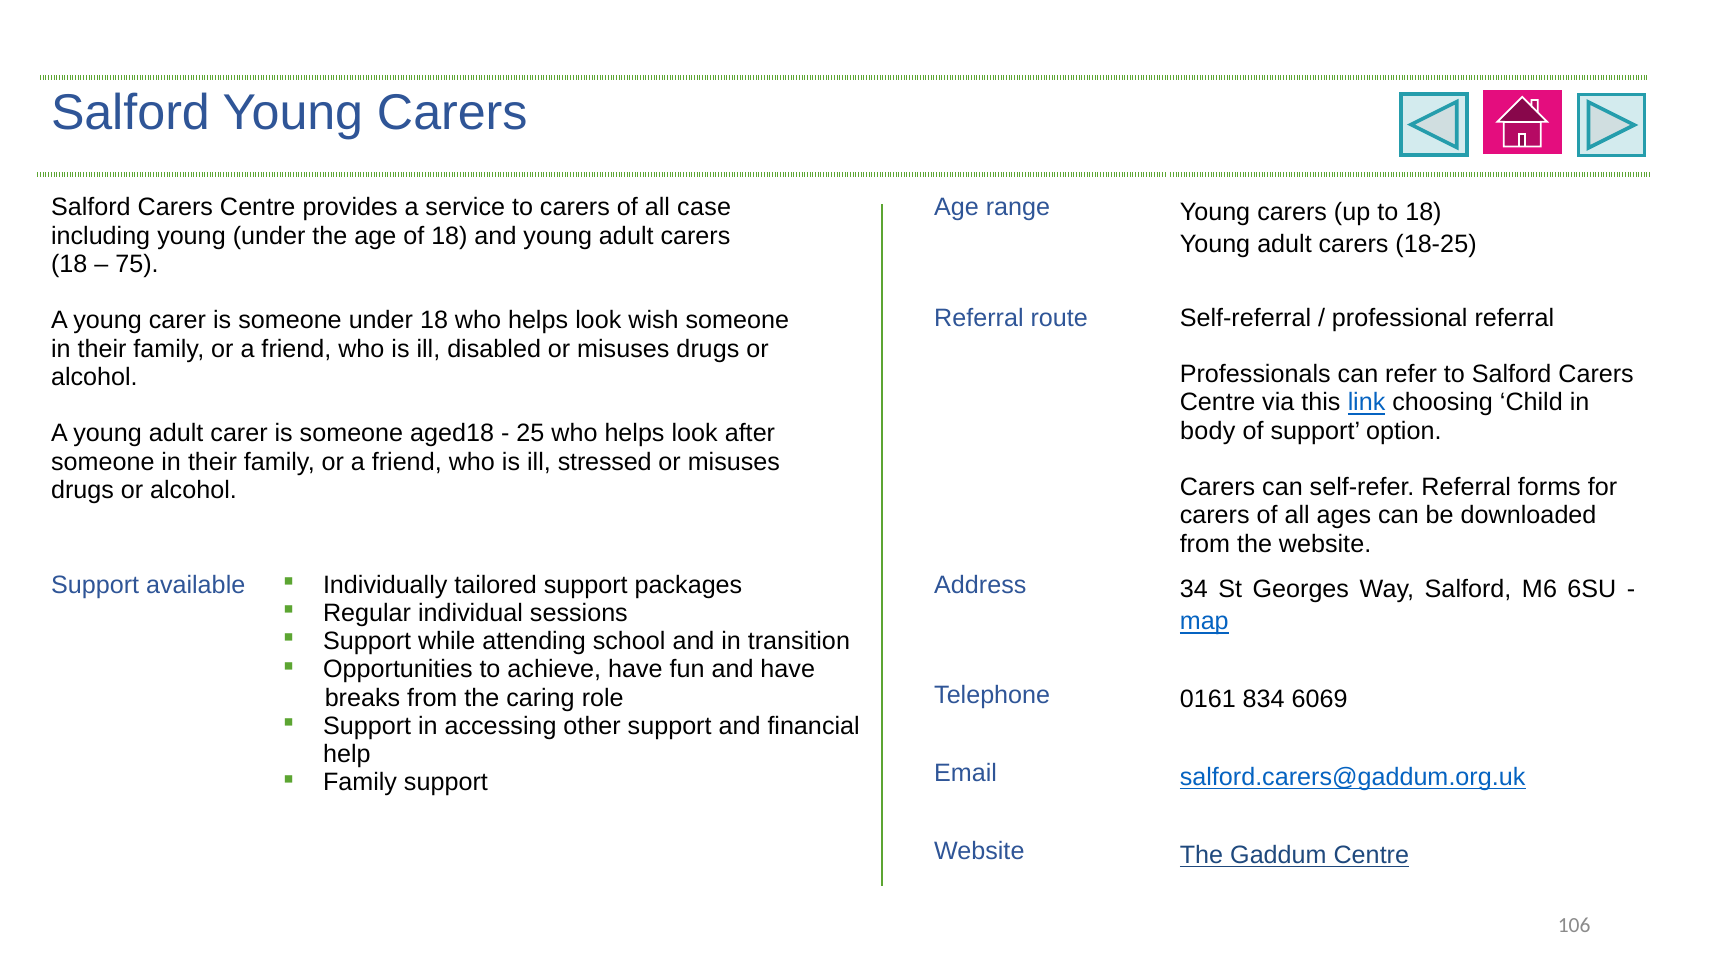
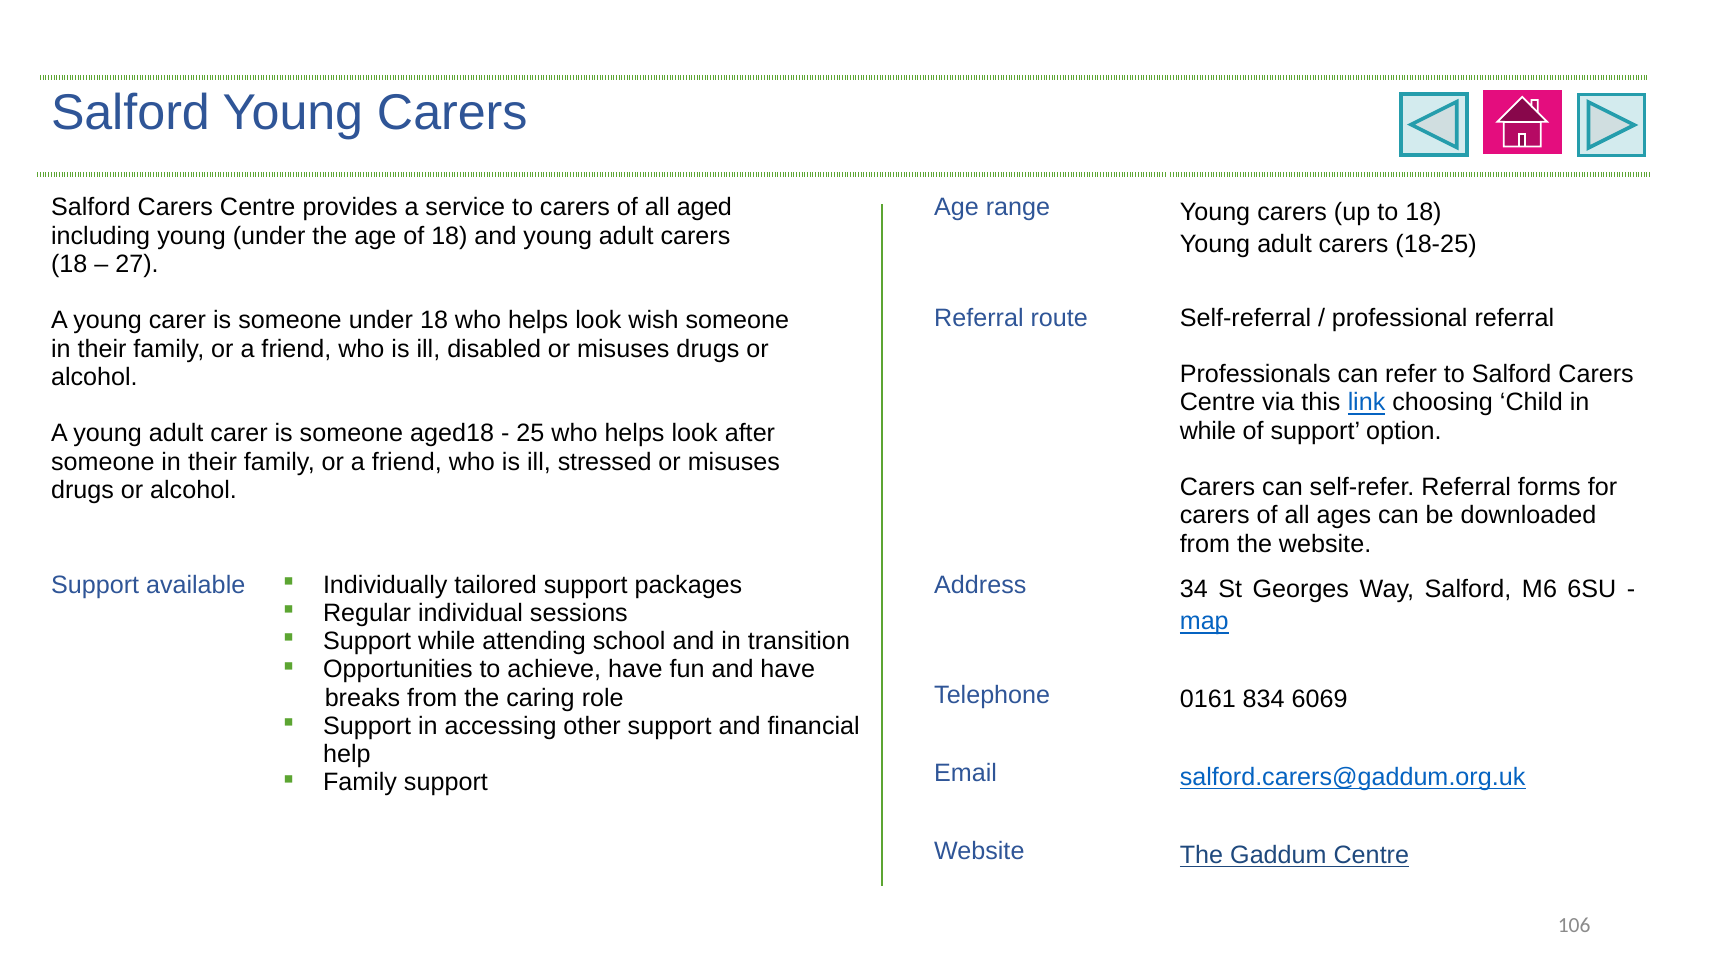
case: case -> aged
75: 75 -> 27
body at (1208, 431): body -> while
